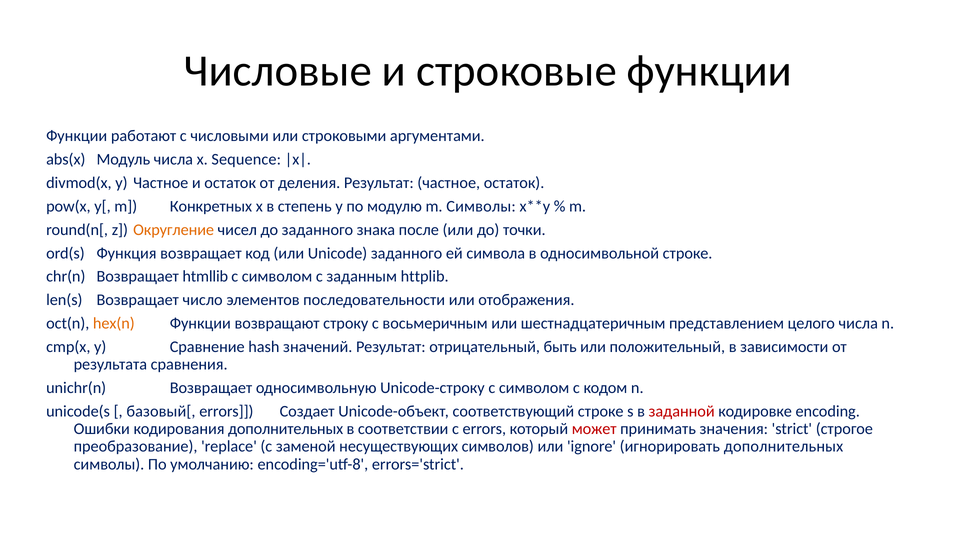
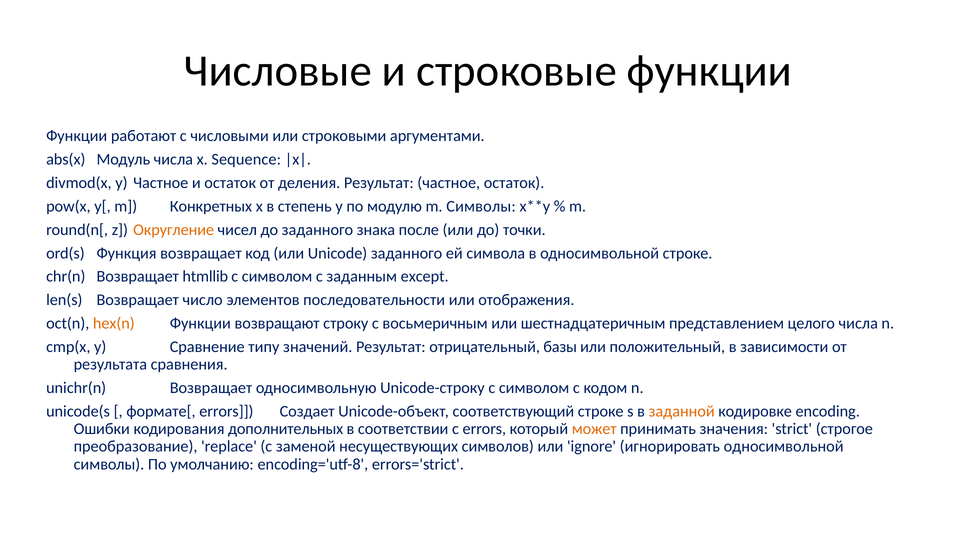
httplib: httplib -> except
hash: hash -> типу
быть: быть -> базы
базовый[: базовый[ -> формате[
заданной colour: red -> orange
может colour: red -> orange
игнорировать дополнительных: дополнительных -> односимвольной
